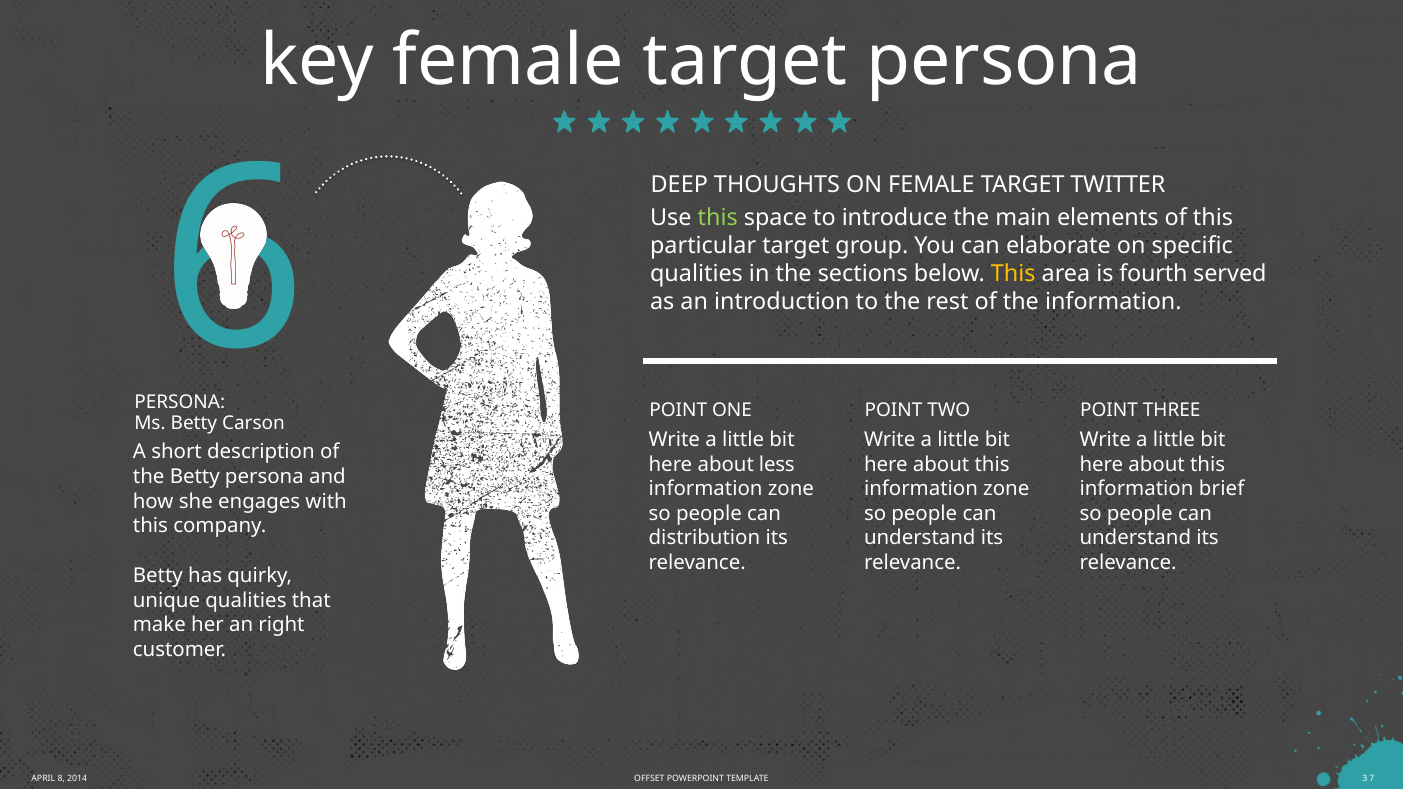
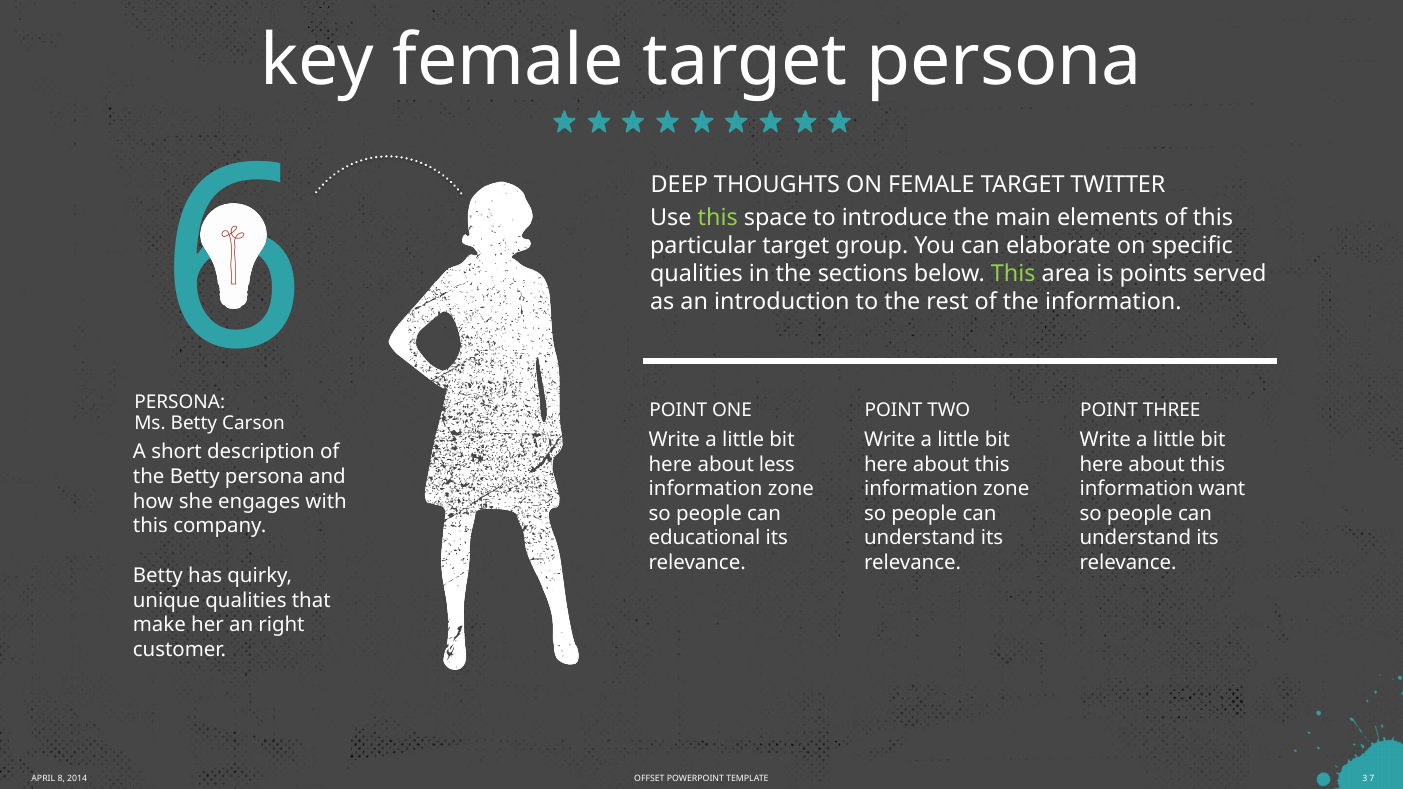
This at (1013, 274) colour: yellow -> light green
fourth: fourth -> points
brief: brief -> want
distribution: distribution -> educational
